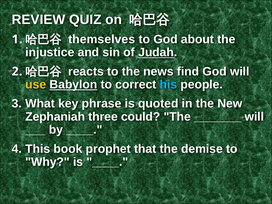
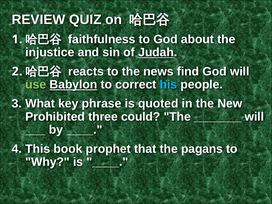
themselves: themselves -> faithfulness
use colour: yellow -> light green
Zephaniah: Zephaniah -> Prohibited
demise: demise -> pagans
